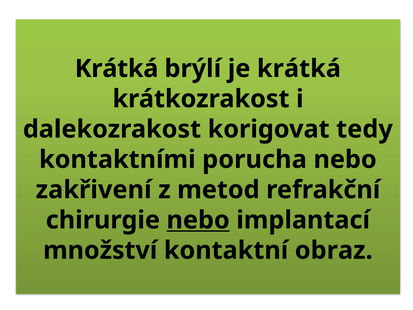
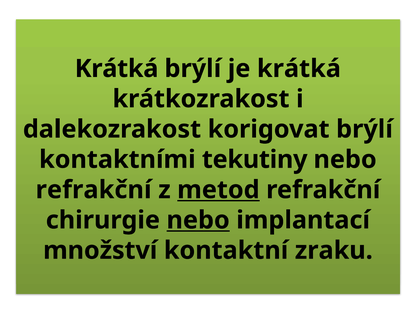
korigovat tedy: tedy -> brýlí
porucha: porucha -> tekutiny
zakřivení at (94, 190): zakřivení -> refrakční
metod underline: none -> present
obraz: obraz -> zraku
